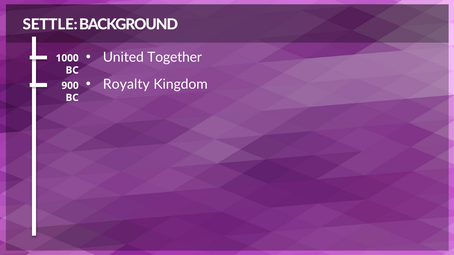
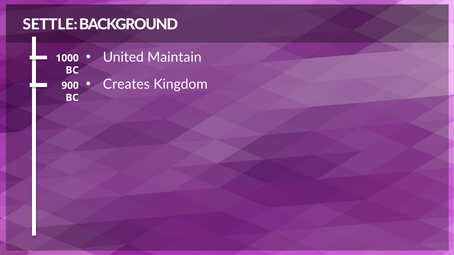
Together: Together -> Maintain
Royalty: Royalty -> Creates
